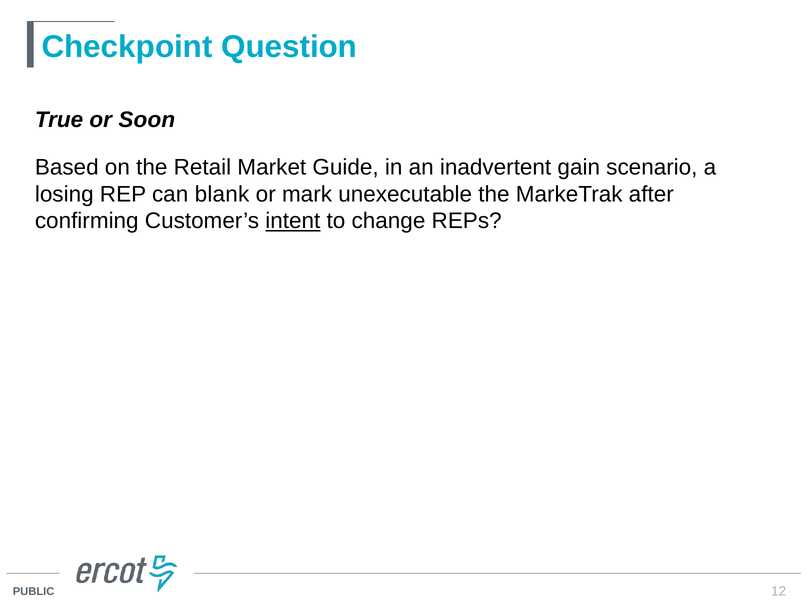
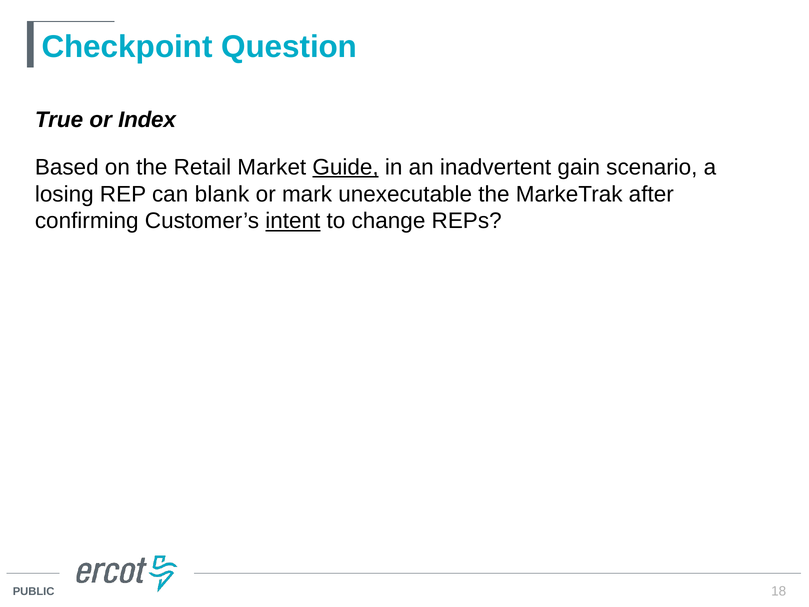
Soon: Soon -> Index
Guide underline: none -> present
12: 12 -> 18
